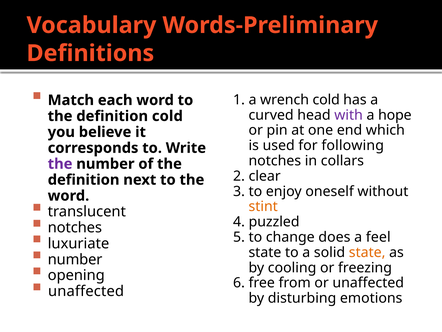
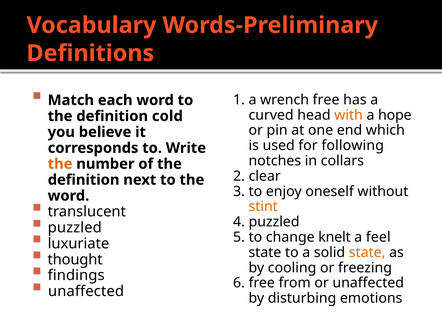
wrench cold: cold -> free
with colour: purple -> orange
the at (60, 164) colour: purple -> orange
notches at (75, 227): notches -> puzzled
does: does -> knelt
number at (75, 259): number -> thought
opening: opening -> findings
